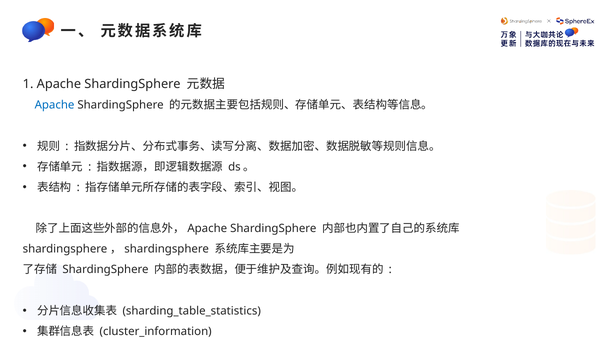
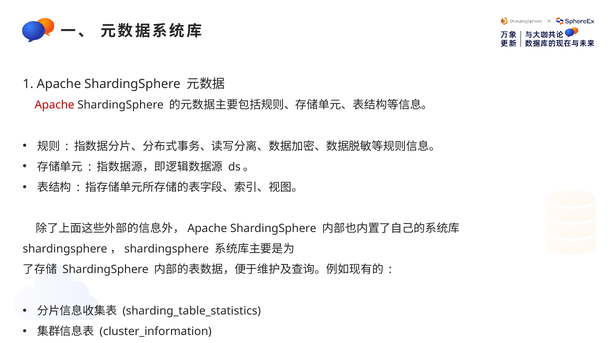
Apache at (55, 105) colour: blue -> red
